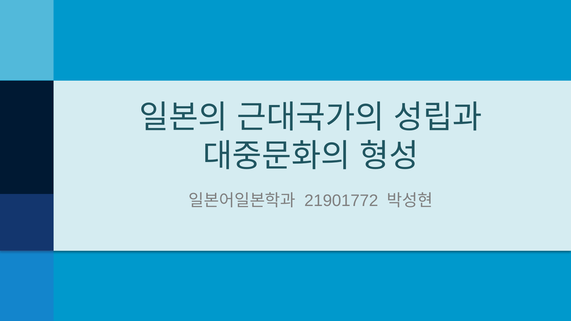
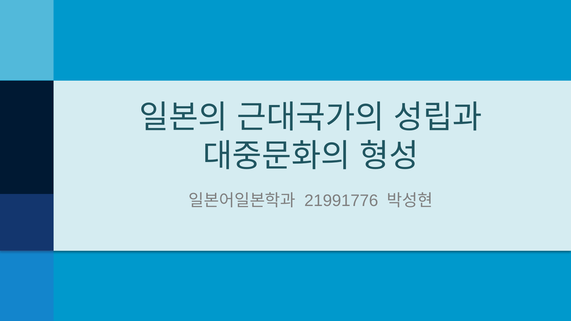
21901772: 21901772 -> 21991776
